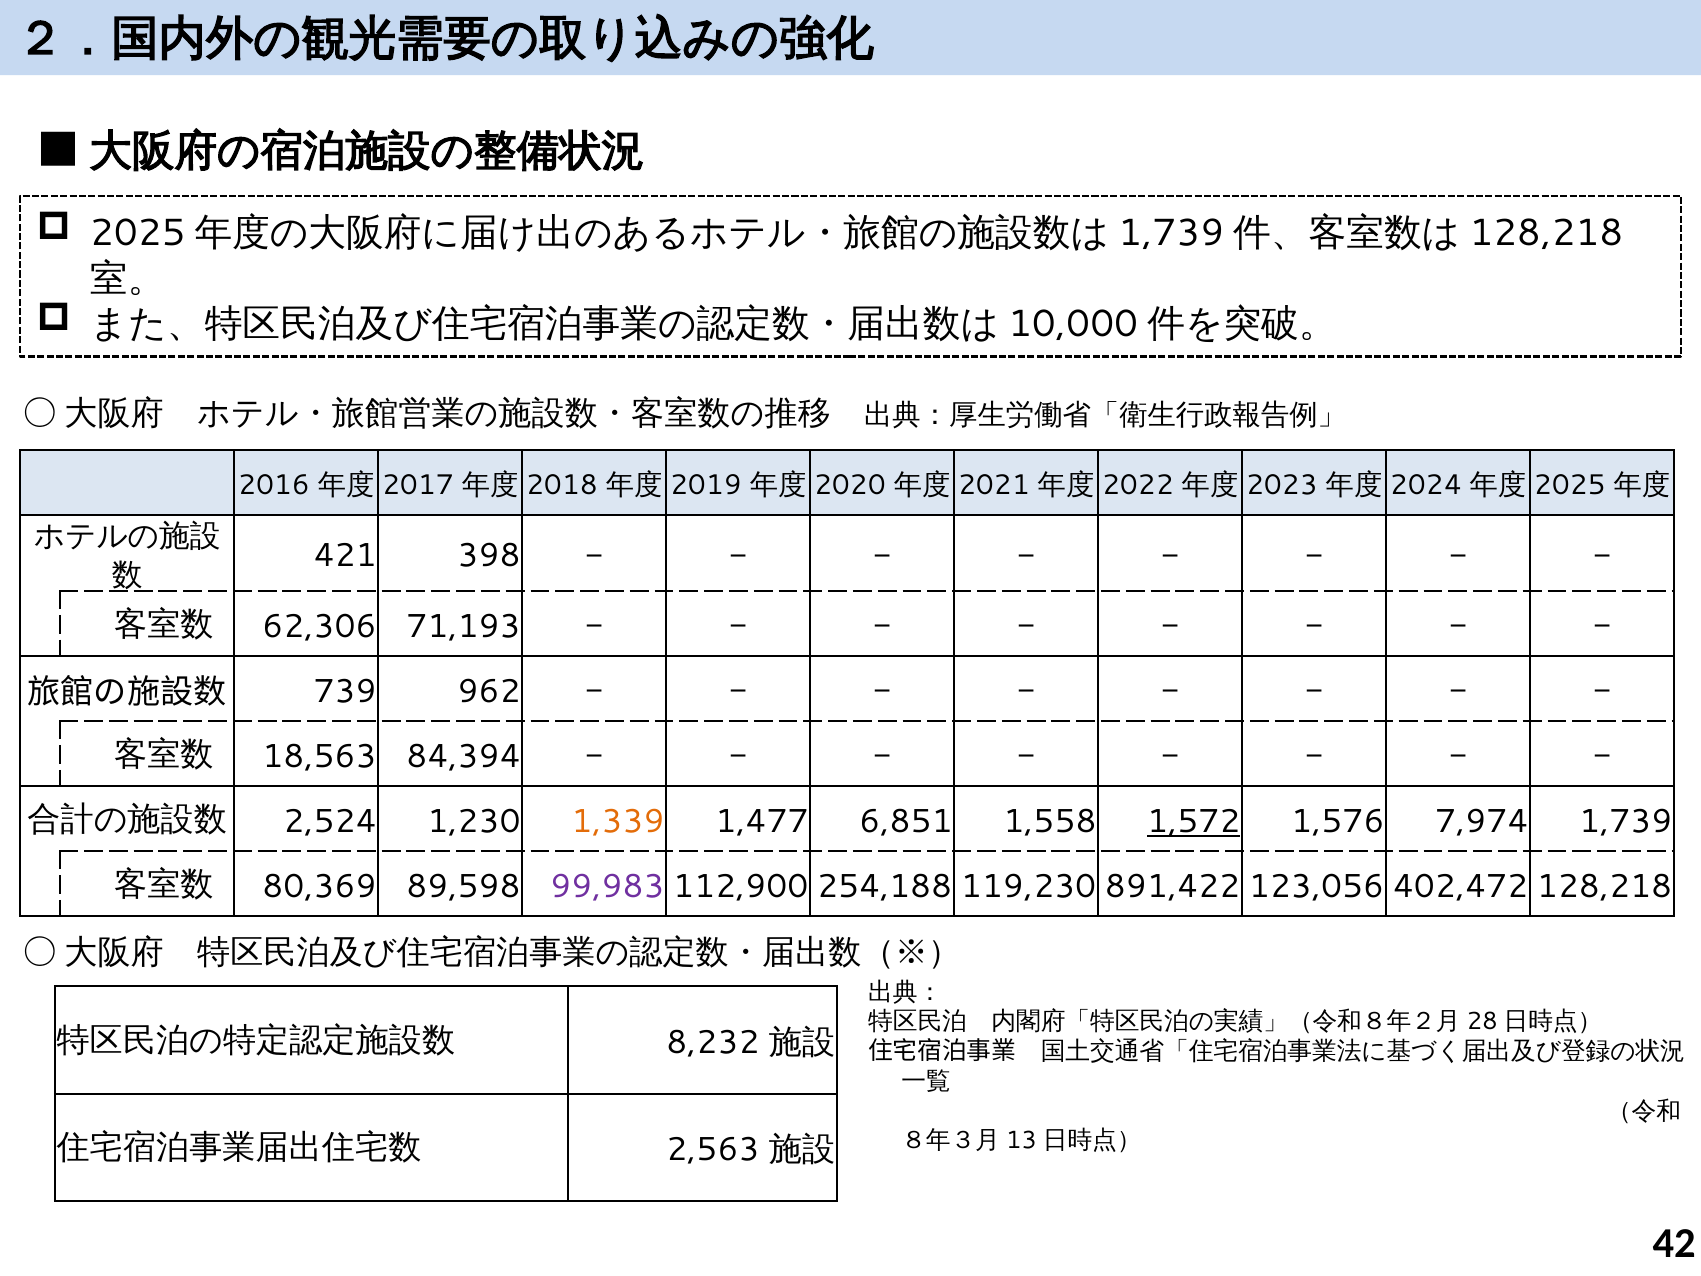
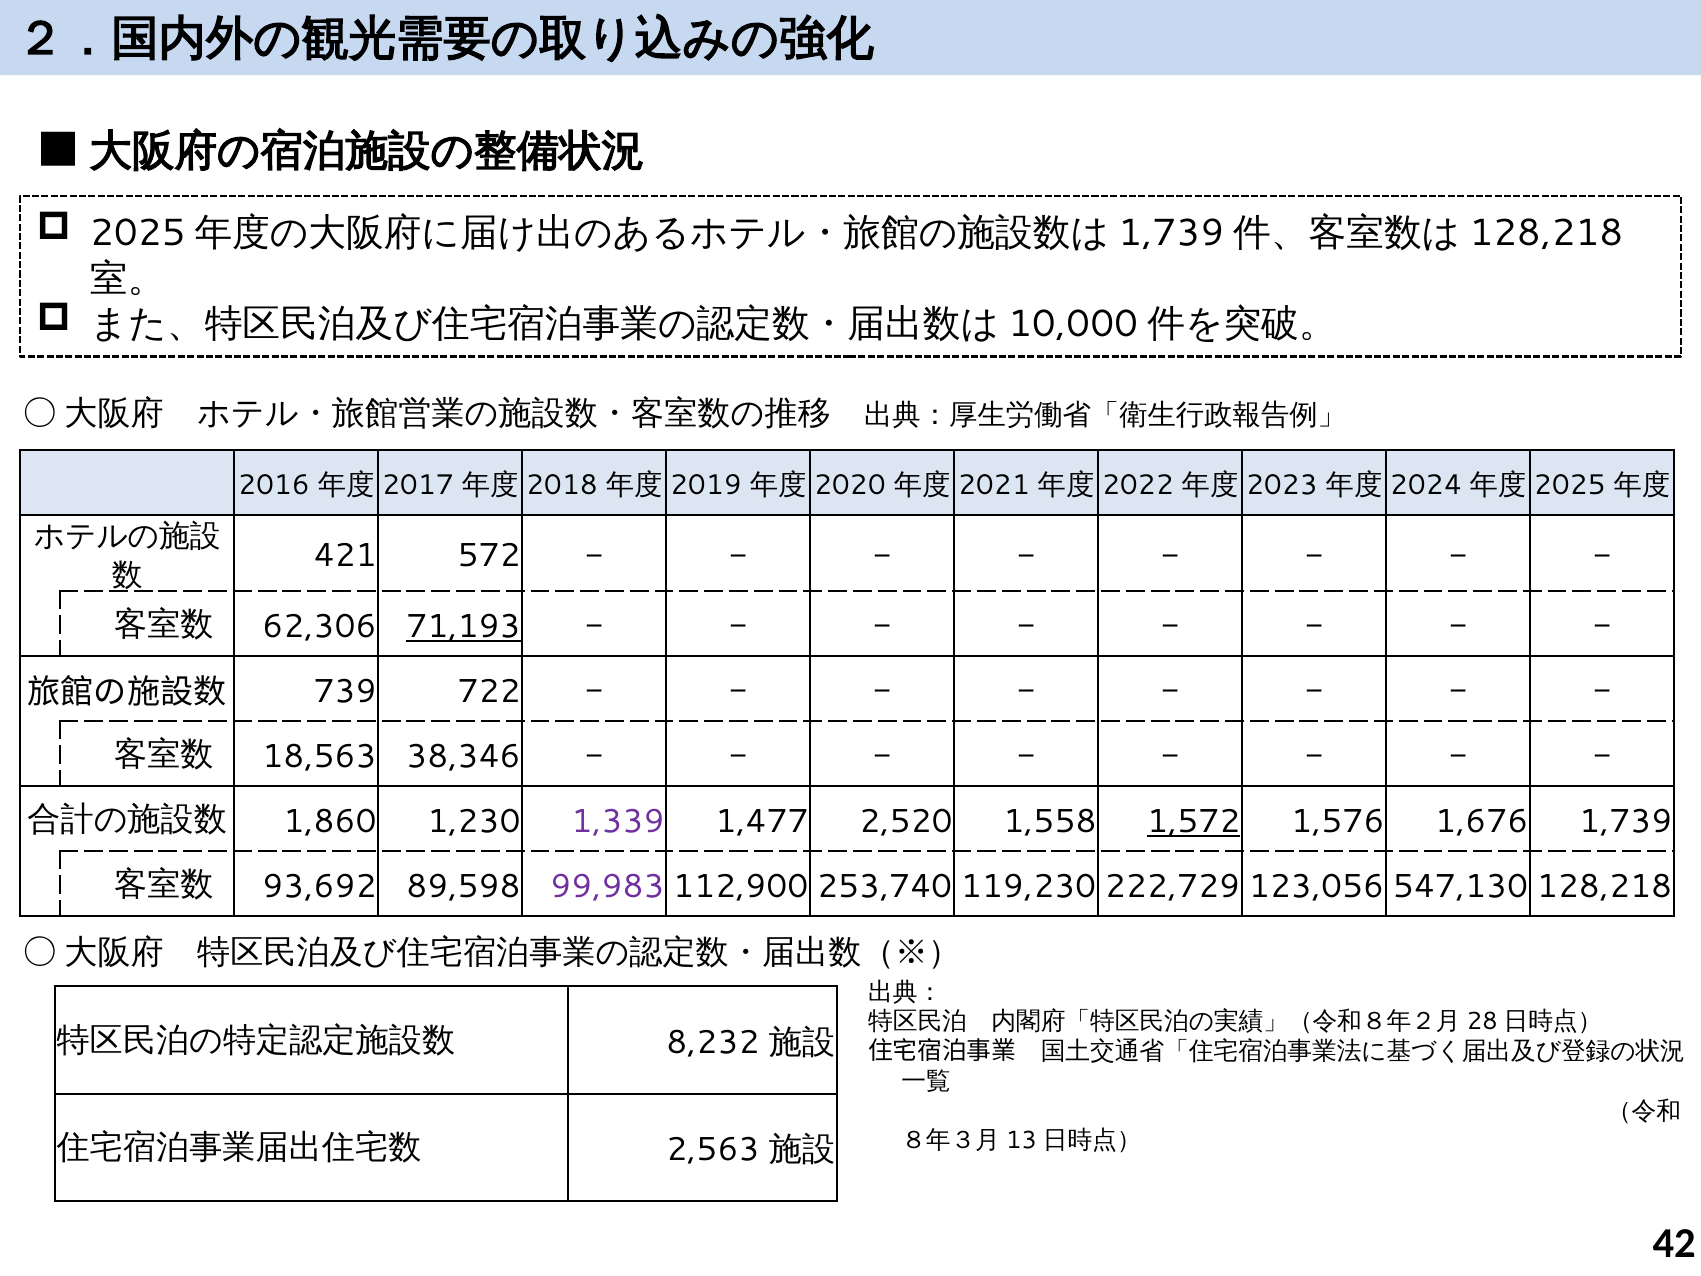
398: 398 -> 572
71,193 underline: none -> present
962: 962 -> 722
84,394: 84,394 -> 38,346
2,524: 2,524 -> 1,860
1,339 colour: orange -> purple
6,851: 6,851 -> 2,520
7,974: 7,974 -> 1,676
80,369: 80,369 -> 93,692
254,188: 254,188 -> 253,740
891,422: 891,422 -> 222,729
402,472: 402,472 -> 547,130
